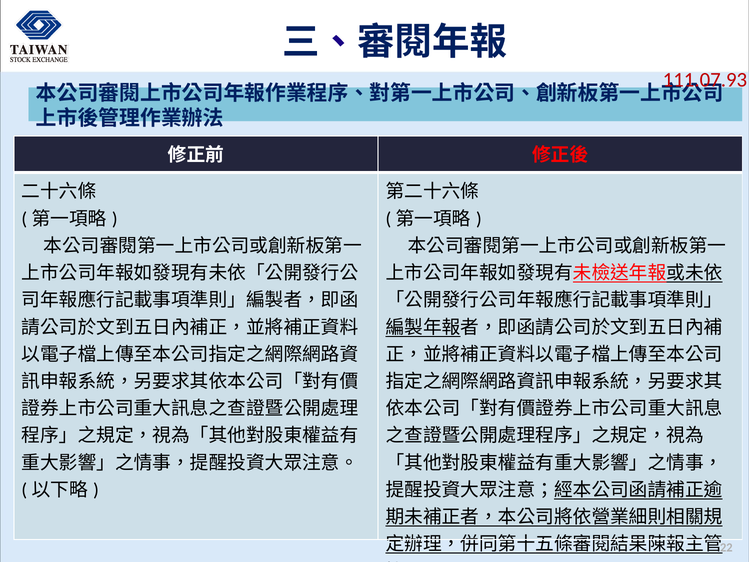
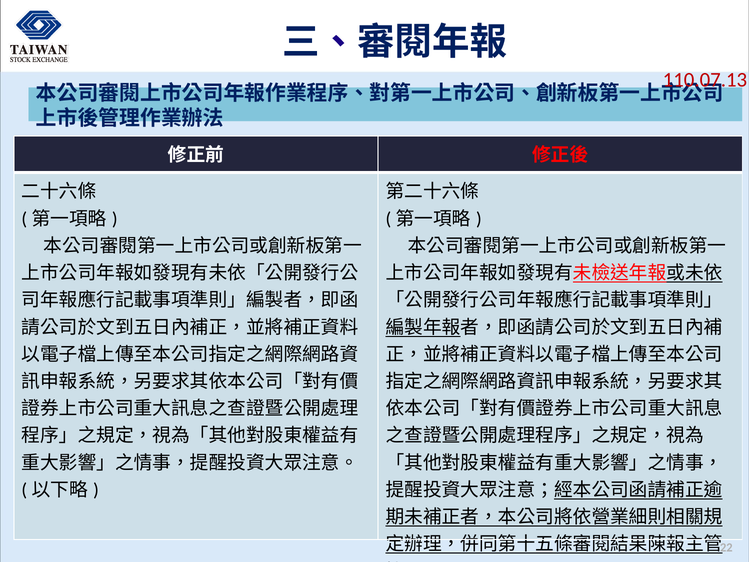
111.07.93: 111.07.93 -> 110.07.13
